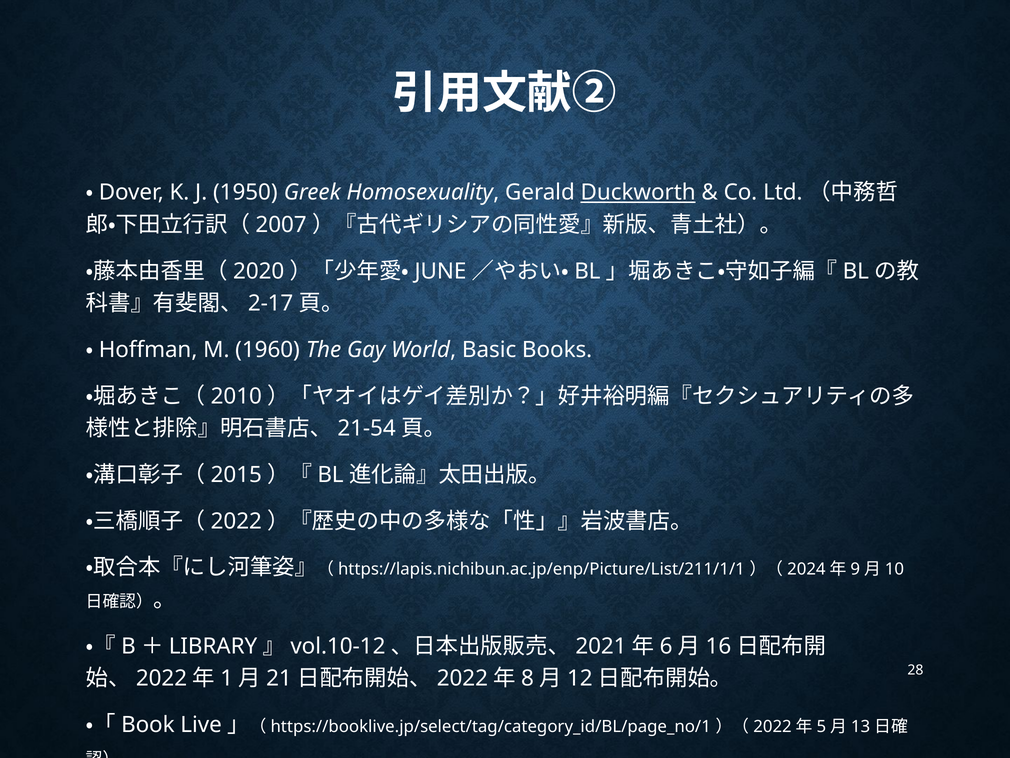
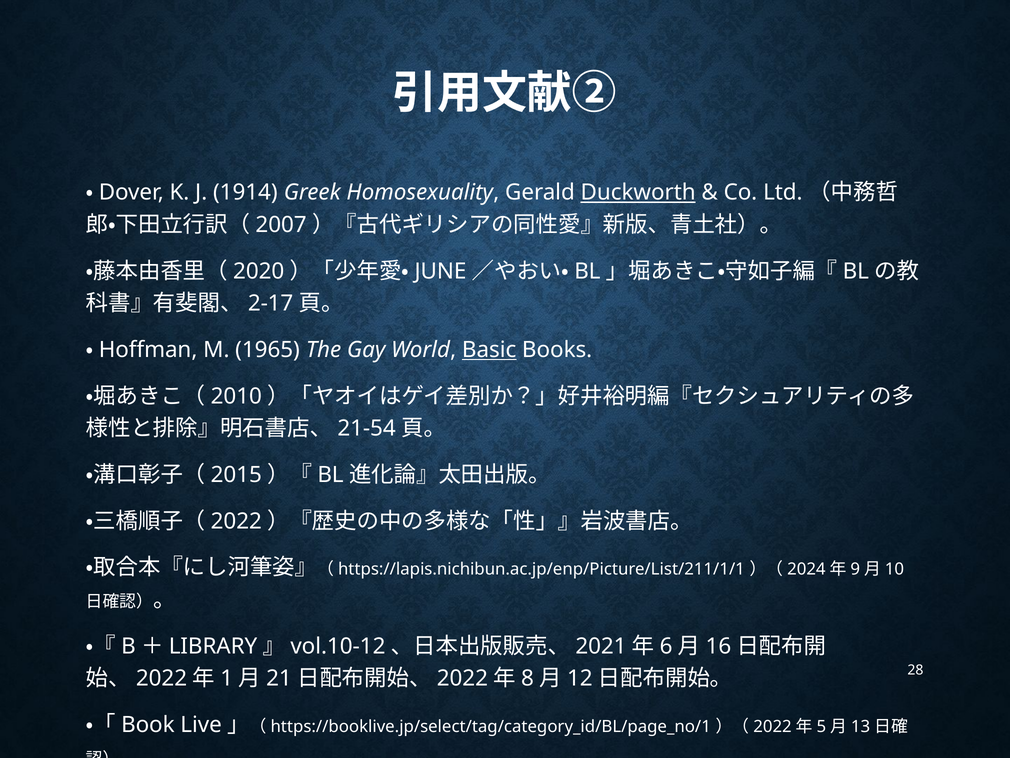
1950: 1950 -> 1914
1960: 1960 -> 1965
Basic underline: none -> present
